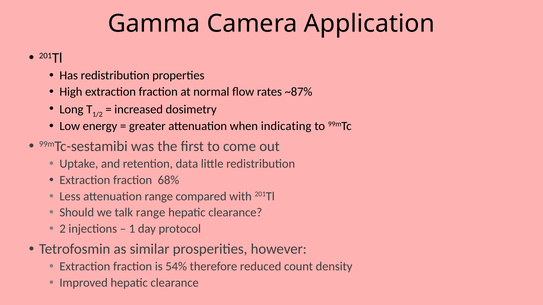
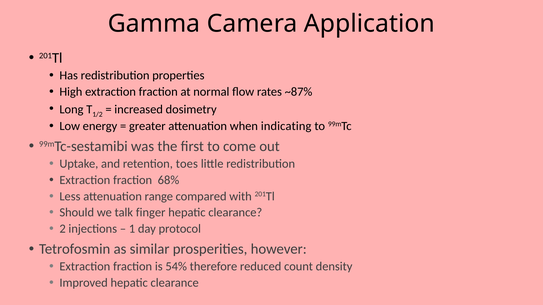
data: data -> toes
talk range: range -> finger
